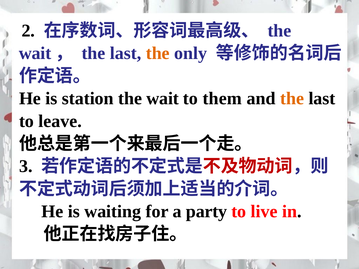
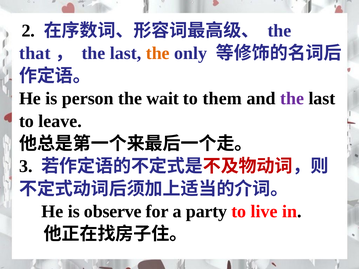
wait at (35, 53): wait -> that
station: station -> person
the at (292, 99) colour: orange -> purple
waiting: waiting -> observe
